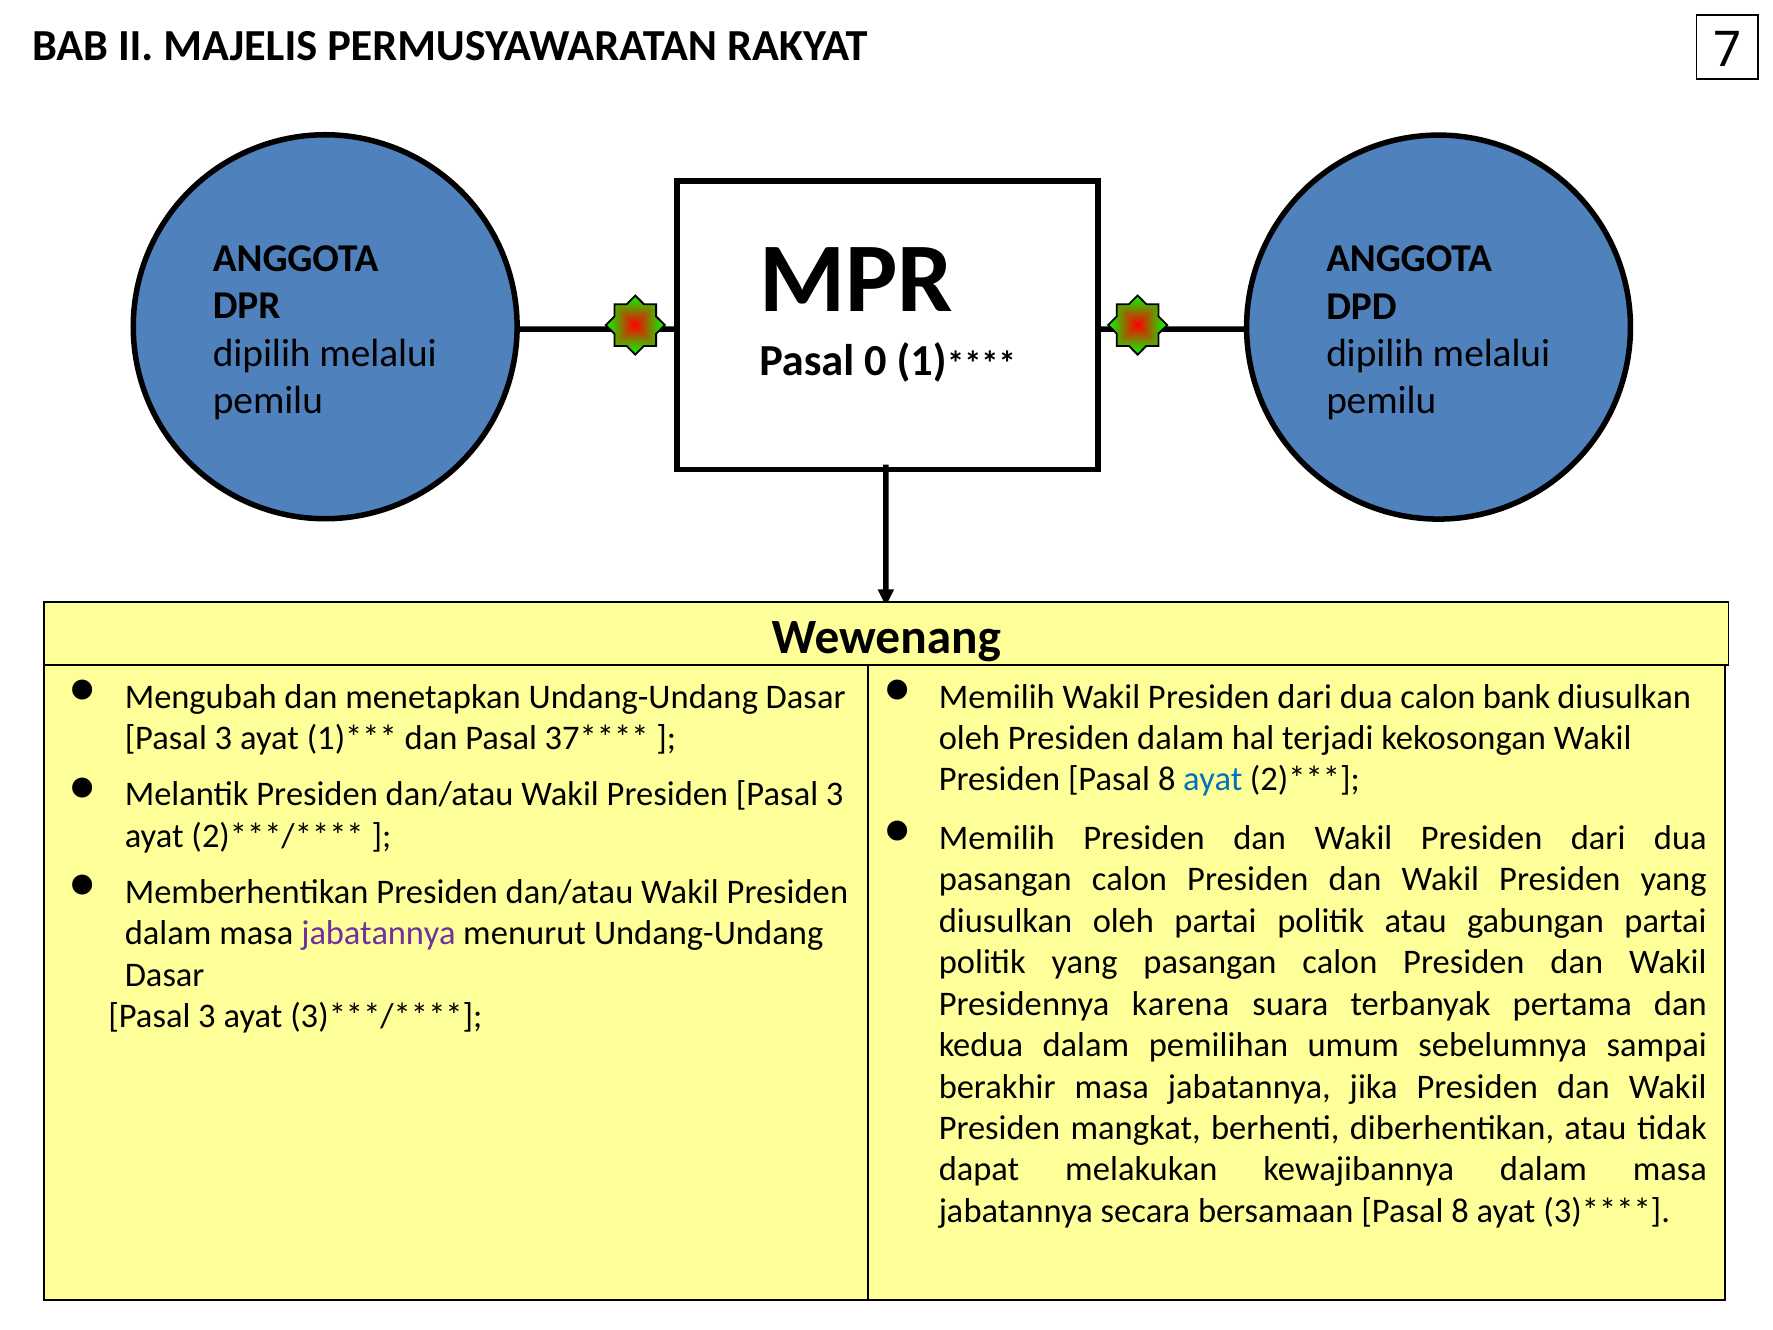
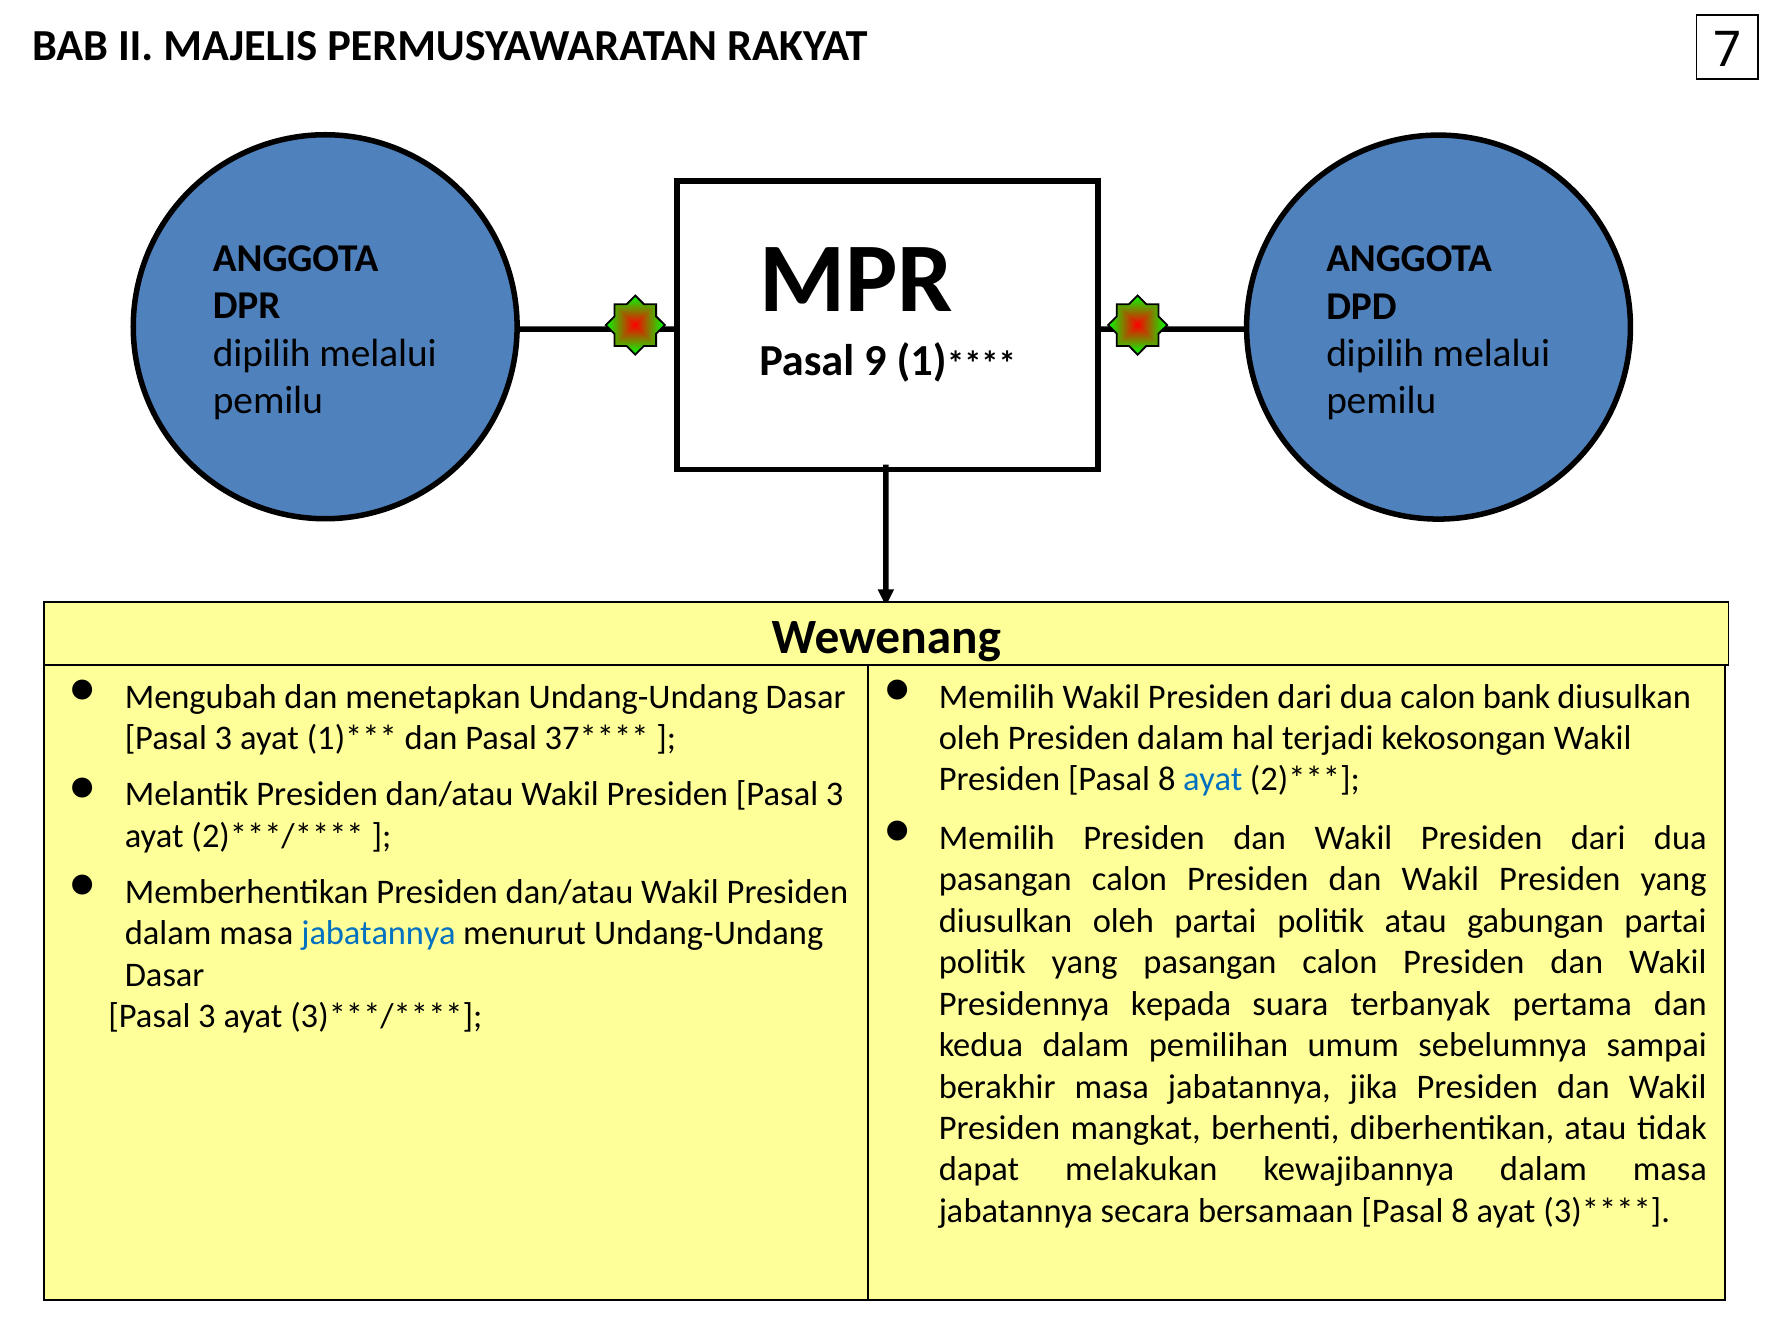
0: 0 -> 9
jabatannya at (379, 933) colour: purple -> blue
karena: karena -> kepada
